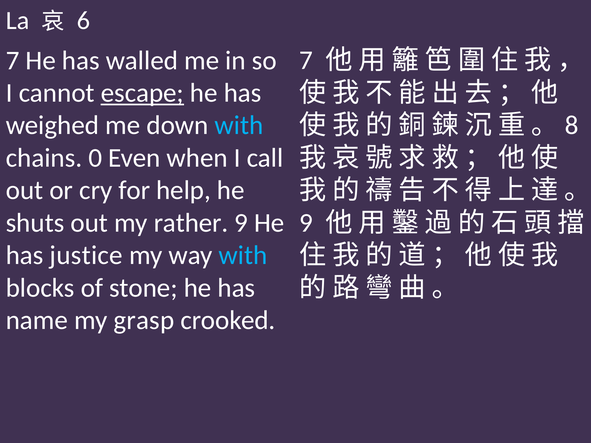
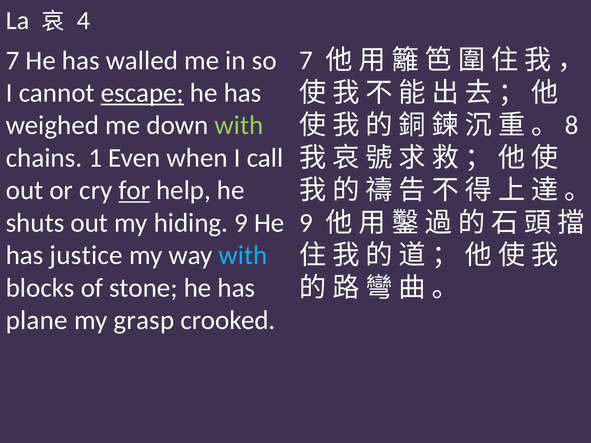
6: 6 -> 4
with at (239, 125) colour: light blue -> light green
0: 0 -> 1
for underline: none -> present
rather: rather -> hiding
name: name -> plane
